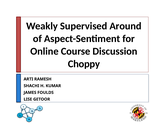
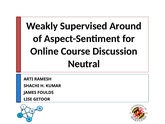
Choppy: Choppy -> Neutral
